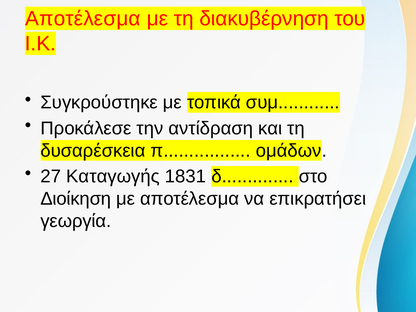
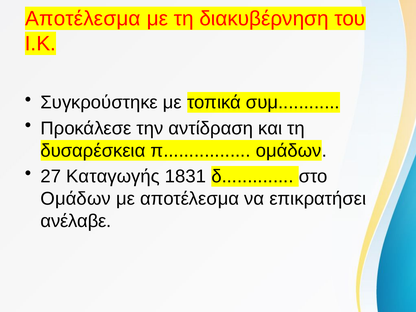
Διοίκηση at (76, 199): Διοίκηση -> Ομάδων
γεωργία: γεωργία -> ανέλαβε
